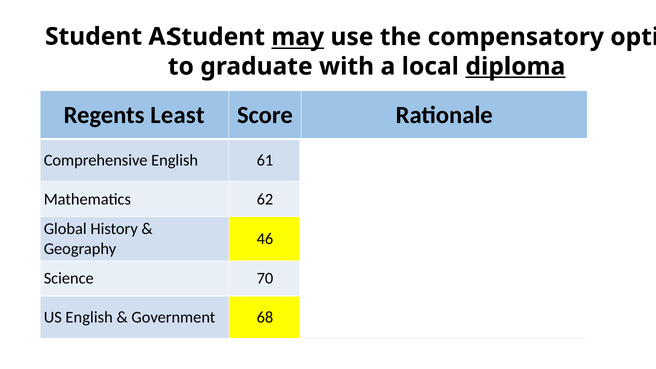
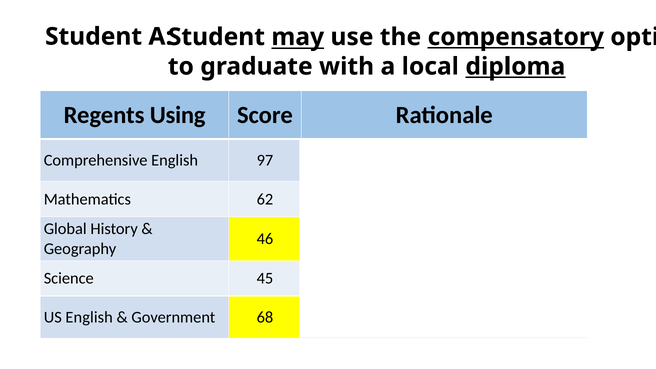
compensatory underline: none -> present
Regents Least: Least -> Using
61: 61 -> 97
70: 70 -> 45
